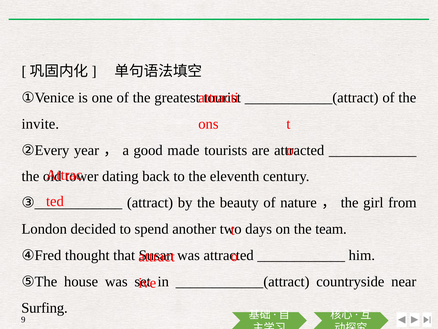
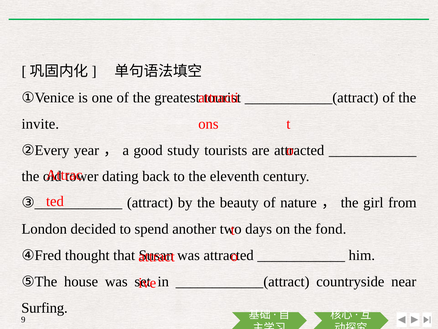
made: made -> study
team: team -> fond
